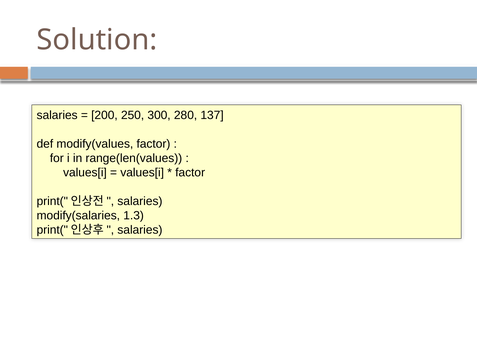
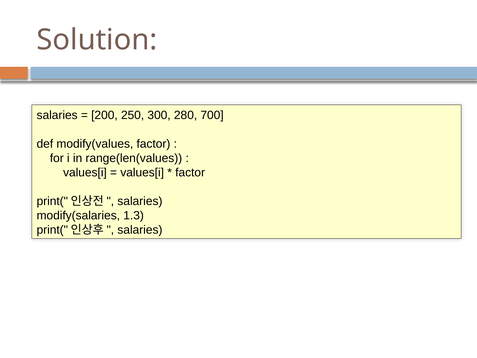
137: 137 -> 700
